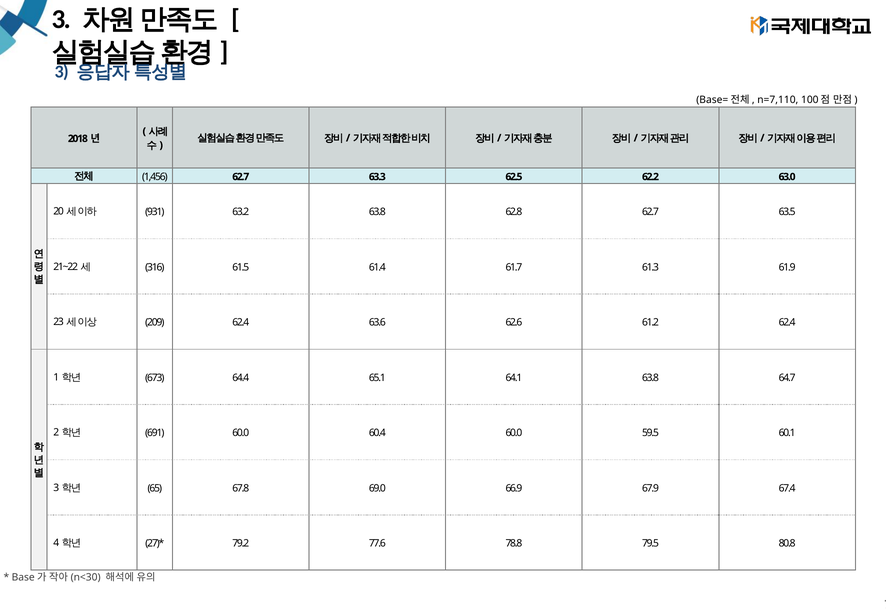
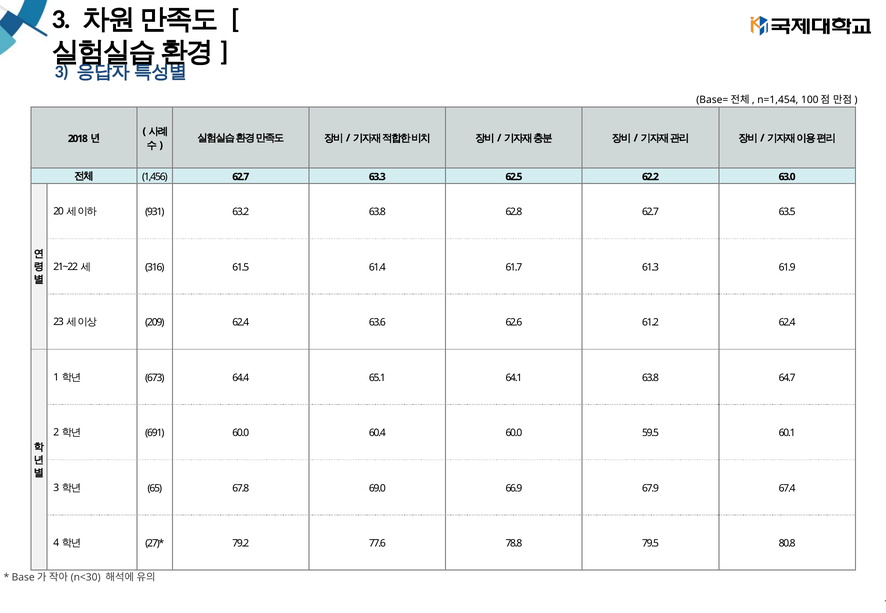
n=7,110: n=7,110 -> n=1,454
